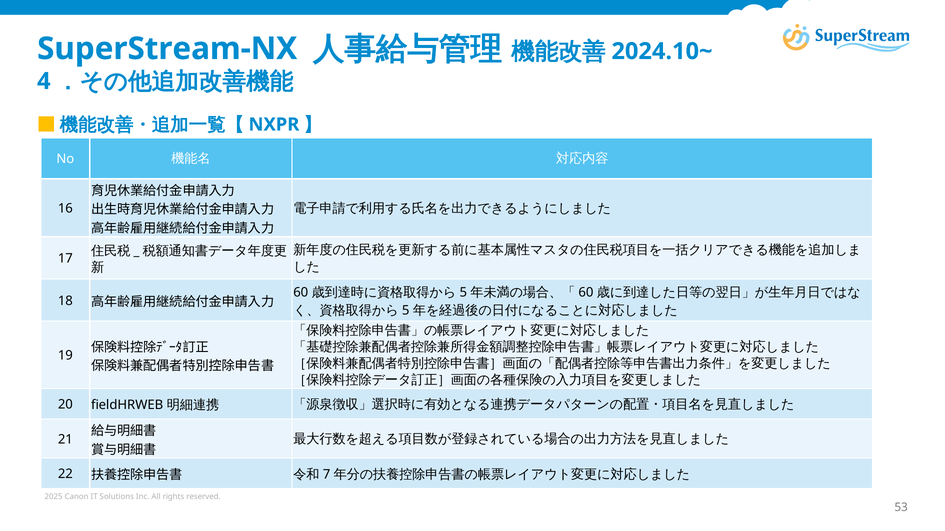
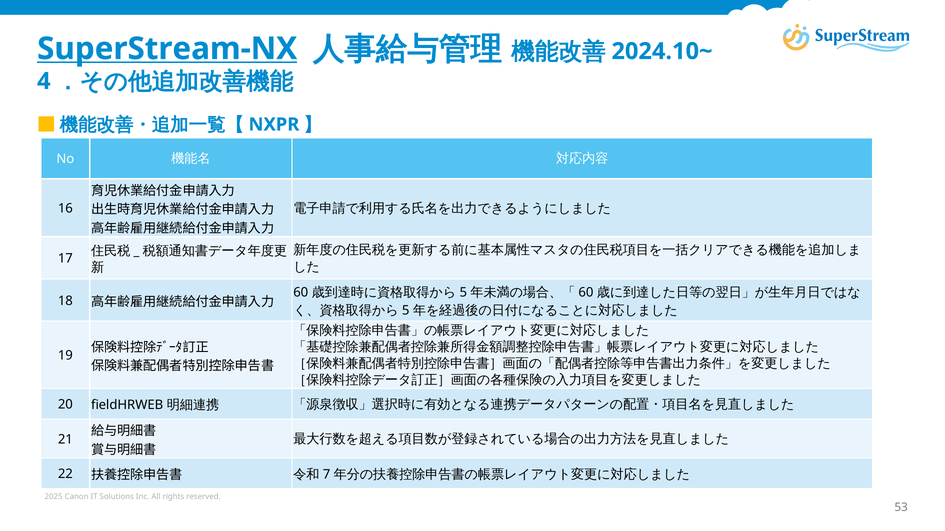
SuperStream-NX underline: none -> present
